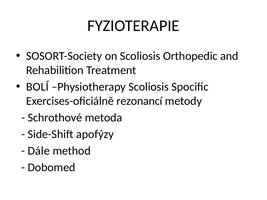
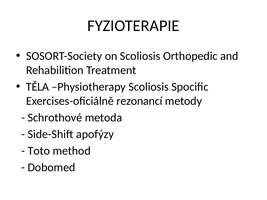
BOLÍ: BOLÍ -> TĚLA
Dále: Dále -> Toto
